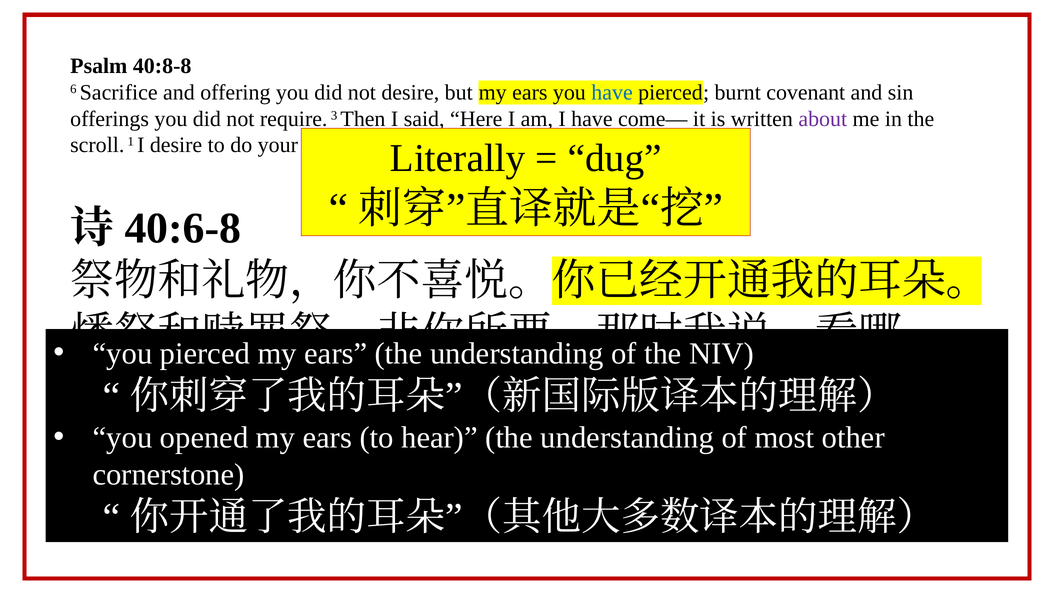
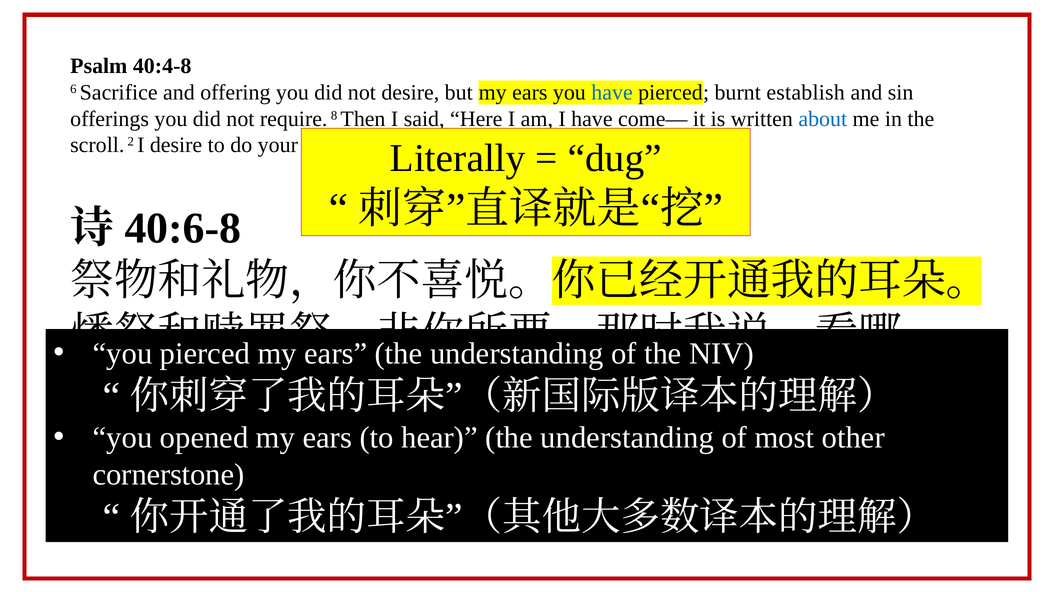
40:8-8: 40:8-8 -> 40:4-8
covenant: covenant -> establish
3: 3 -> 8
about colour: purple -> blue
1: 1 -> 2
